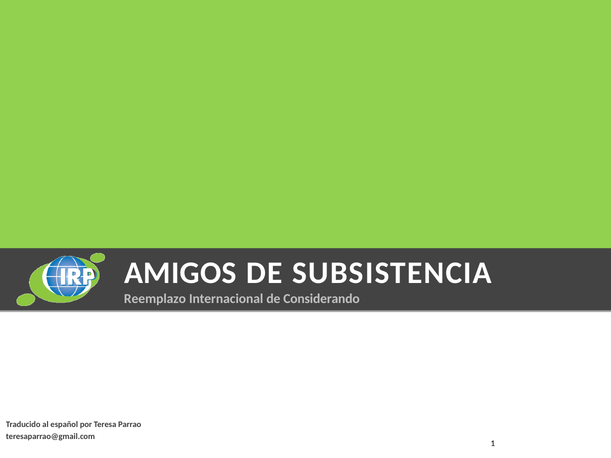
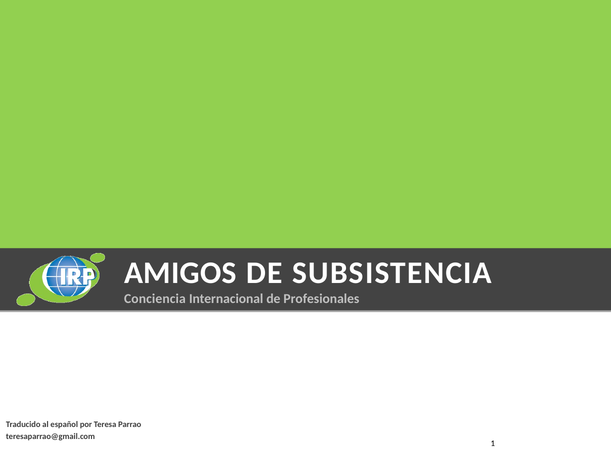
Reemplazo: Reemplazo -> Conciencia
Considerando: Considerando -> Profesionales
